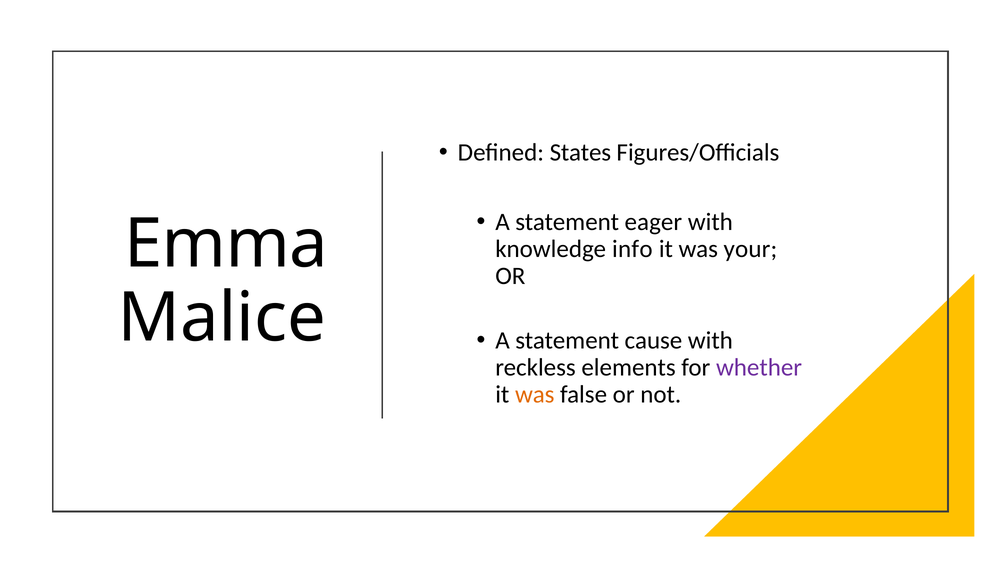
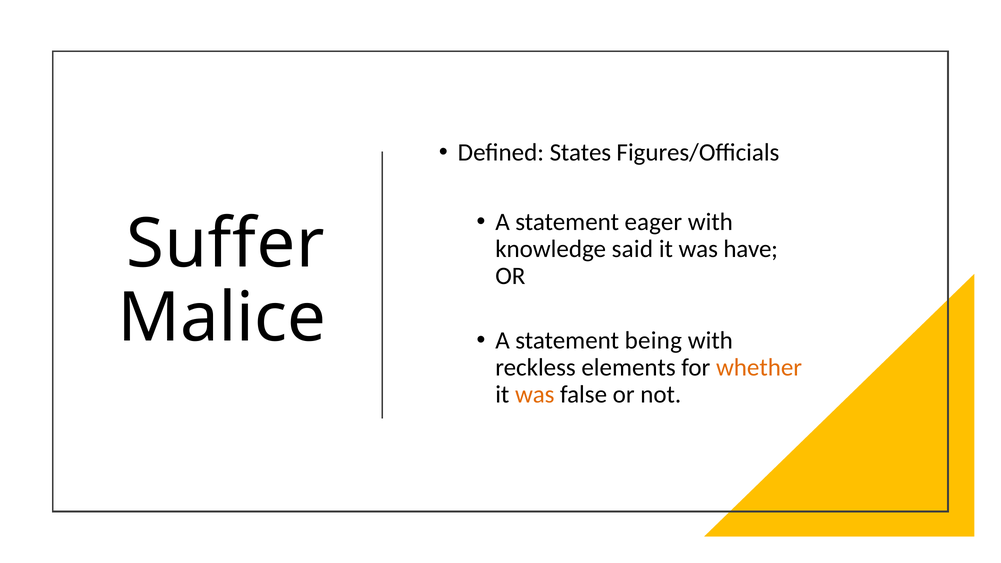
Emma: Emma -> Suffer
info: info -> said
your: your -> have
cause: cause -> being
whether colour: purple -> orange
